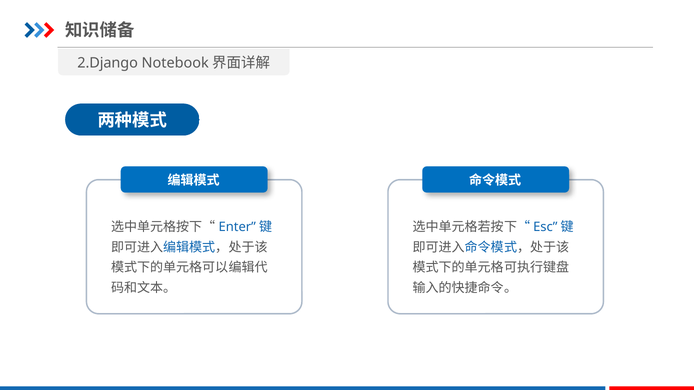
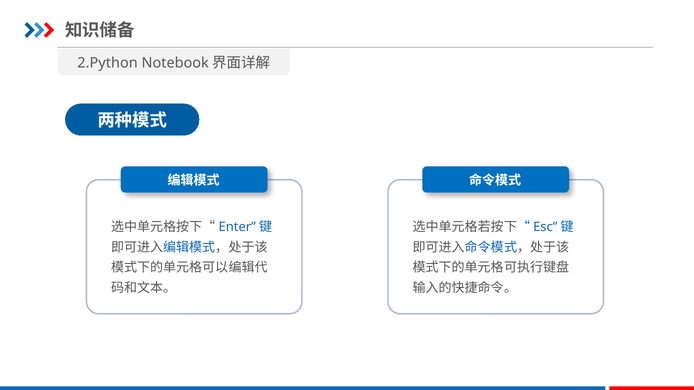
2.Django: 2.Django -> 2.Python
